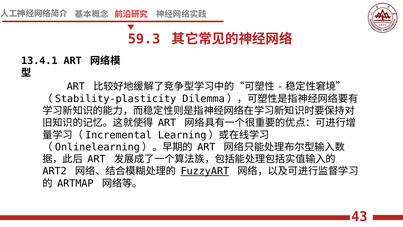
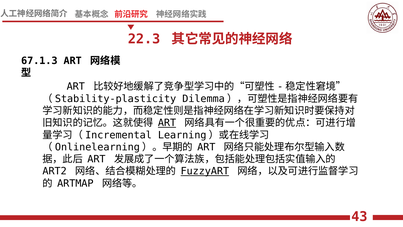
59.3: 59.3 -> 22.3
13.4.1: 13.4.1 -> 67.1.3
ART at (167, 123) underline: none -> present
